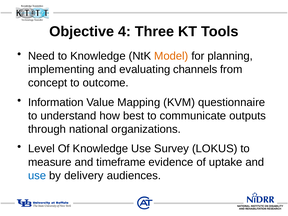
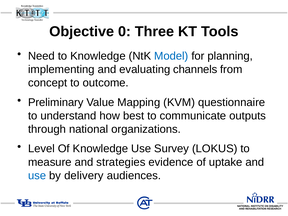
4: 4 -> 0
Model colour: orange -> blue
Information: Information -> Preliminary
timeframe: timeframe -> strategies
